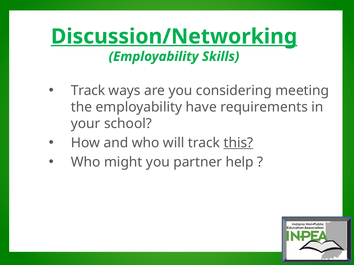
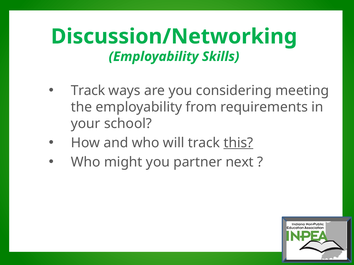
Discussion/Networking underline: present -> none
have: have -> from
help: help -> next
